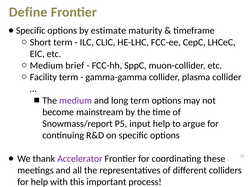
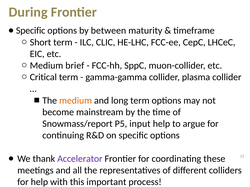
Define: Define -> During
estimate: estimate -> between
Facility: Facility -> Critical
medium at (76, 101) colour: purple -> orange
